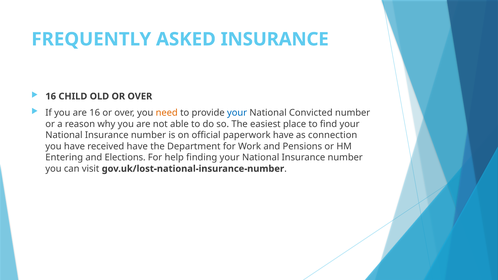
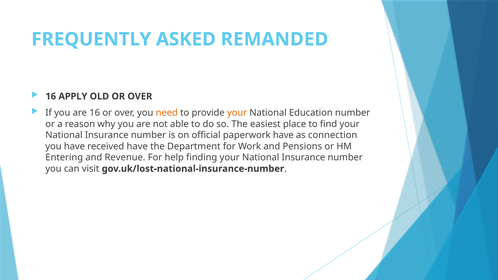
ASKED INSURANCE: INSURANCE -> REMANDED
CHILD: CHILD -> APPLY
your at (237, 113) colour: blue -> orange
Convicted: Convicted -> Education
Elections: Elections -> Revenue
